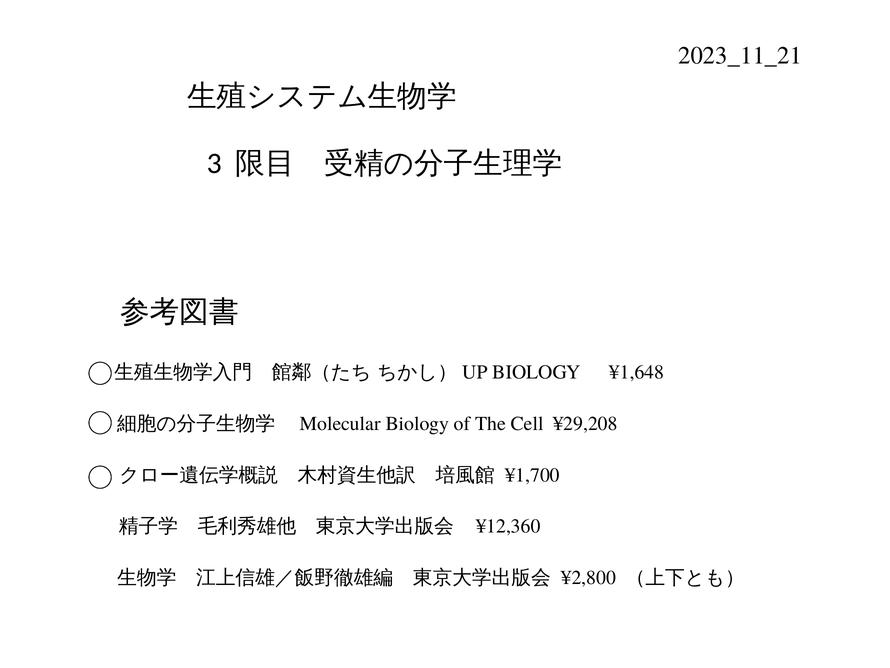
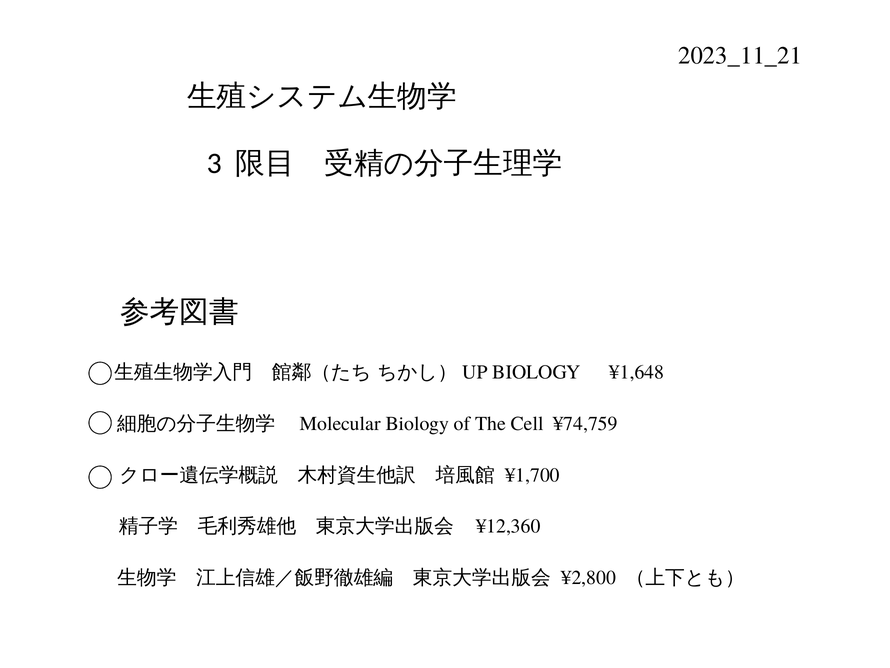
¥29,208: ¥29,208 -> ¥74,759
